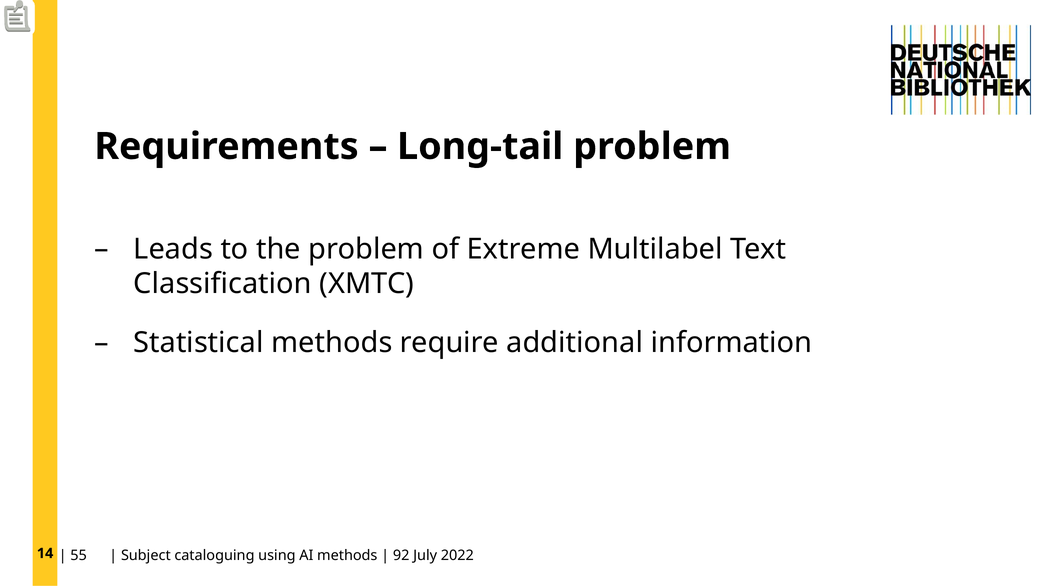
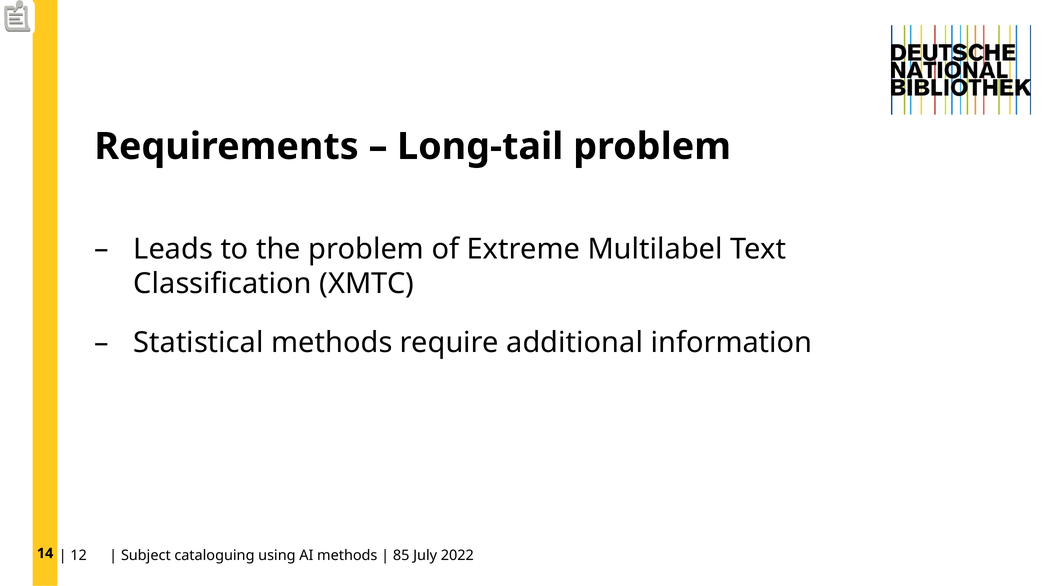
55: 55 -> 12
92: 92 -> 85
